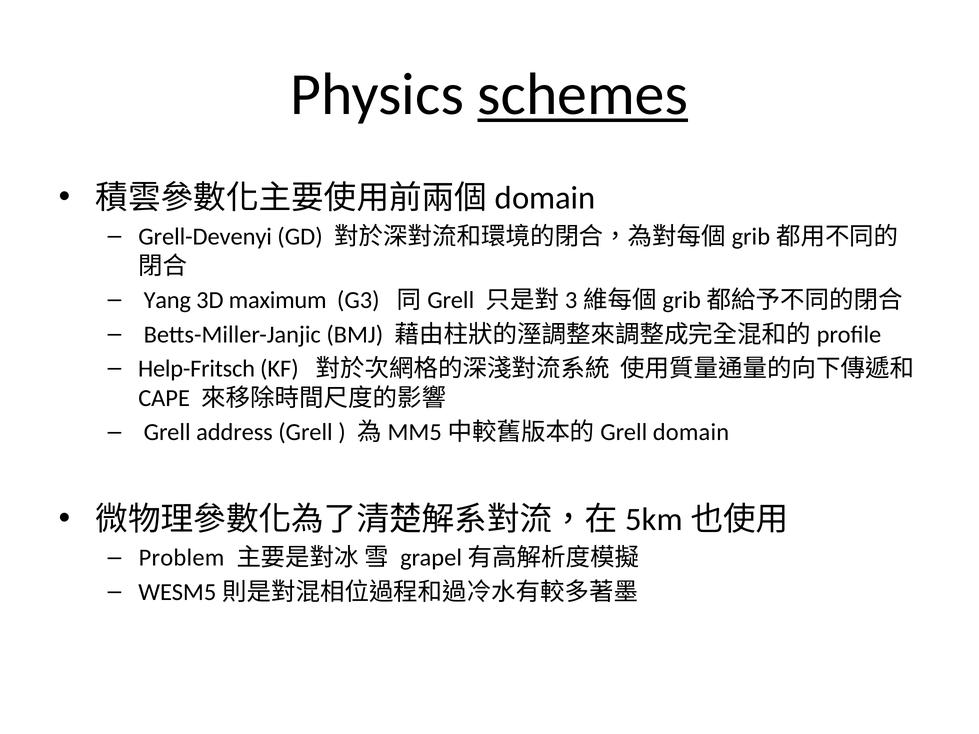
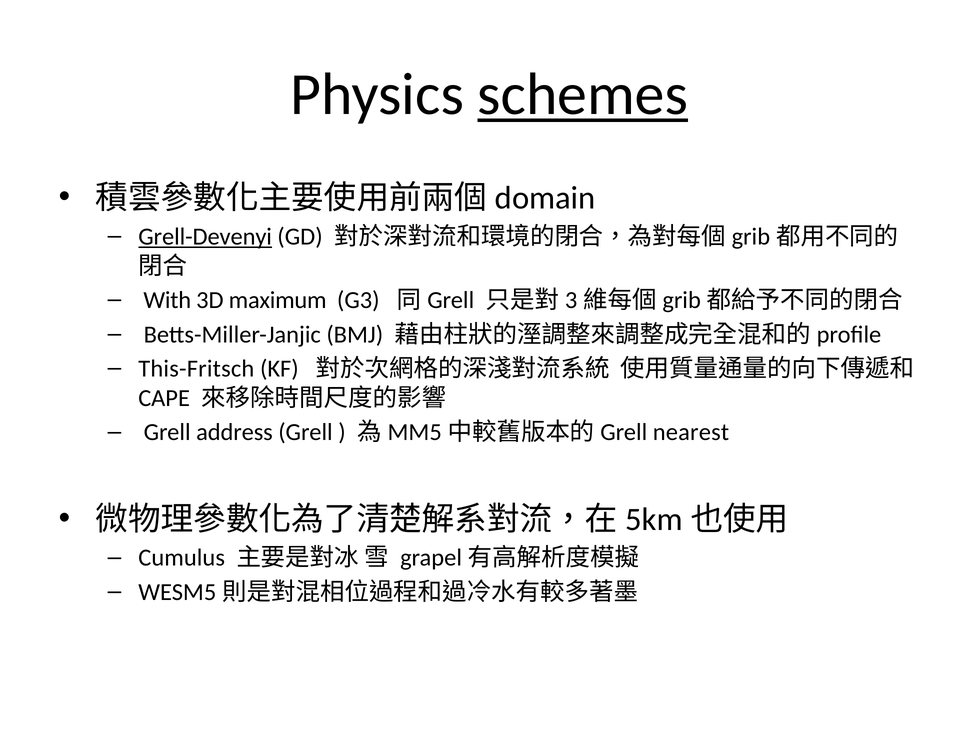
Grell-Devenyi underline: none -> present
Yang: Yang -> With
Help-Fritsch: Help-Fritsch -> This-Fritsch
domain: domain -> nearest
Problem: Problem -> Cumulus
